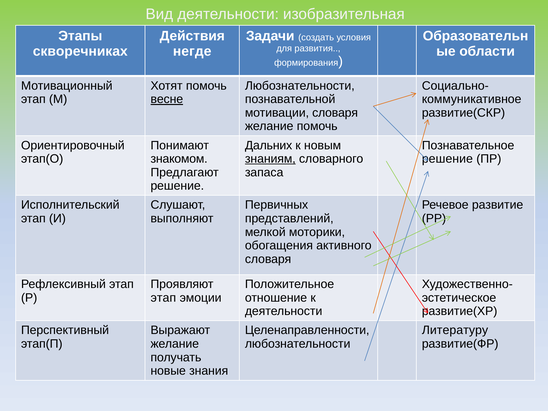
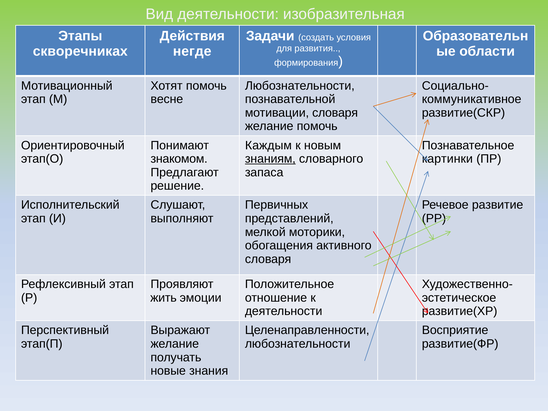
весне underline: present -> none
Дальних: Дальних -> Каждым
решение at (447, 159): решение -> картинки
этап at (163, 298): этап -> жить
Литературу: Литературу -> Восприятие
